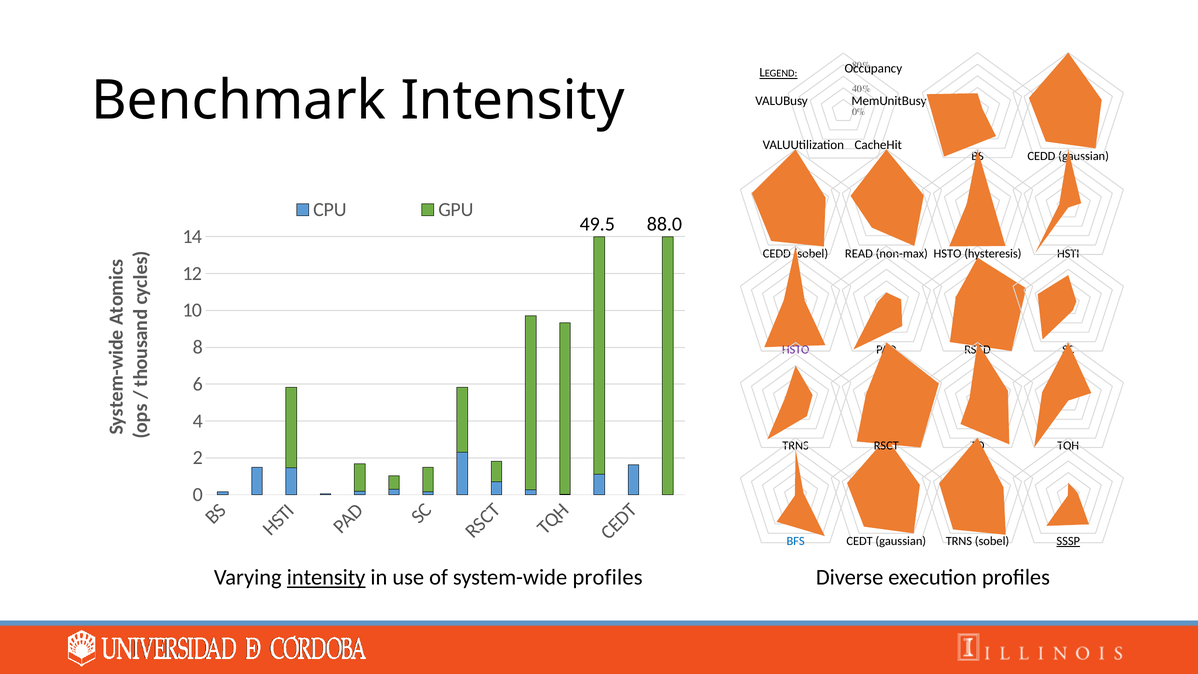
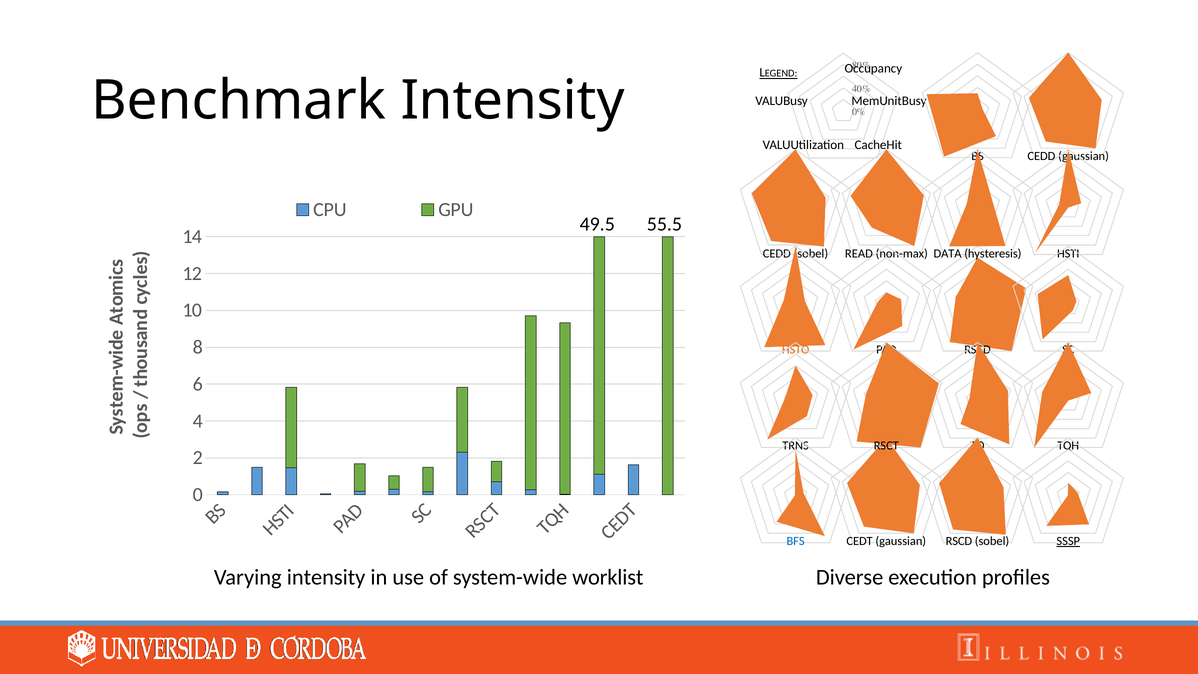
88.0: 88.0 -> 55.5
HSTO at (947, 254): HSTO -> DATA
HSTO at (796, 350) colour: purple -> orange
gaussian TRNS: TRNS -> RSCD
intensity at (326, 577) underline: present -> none
system-wide profiles: profiles -> worklist
